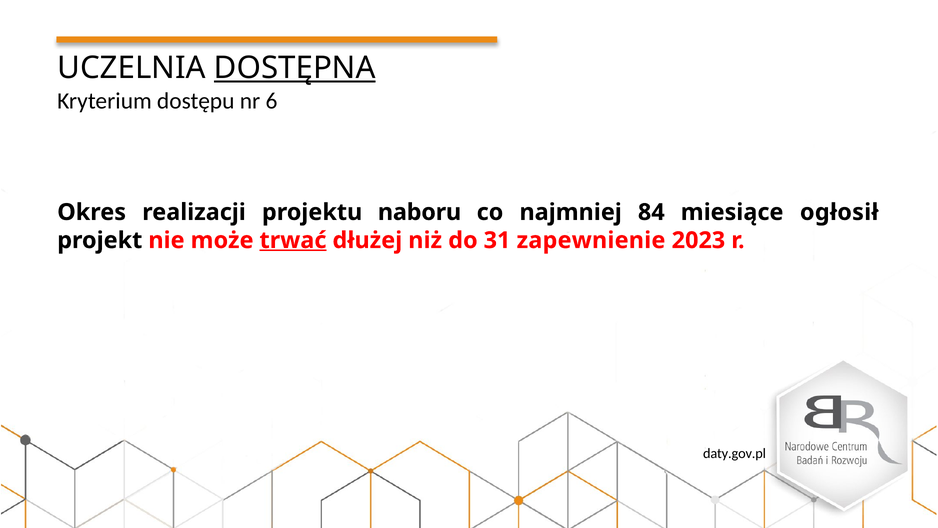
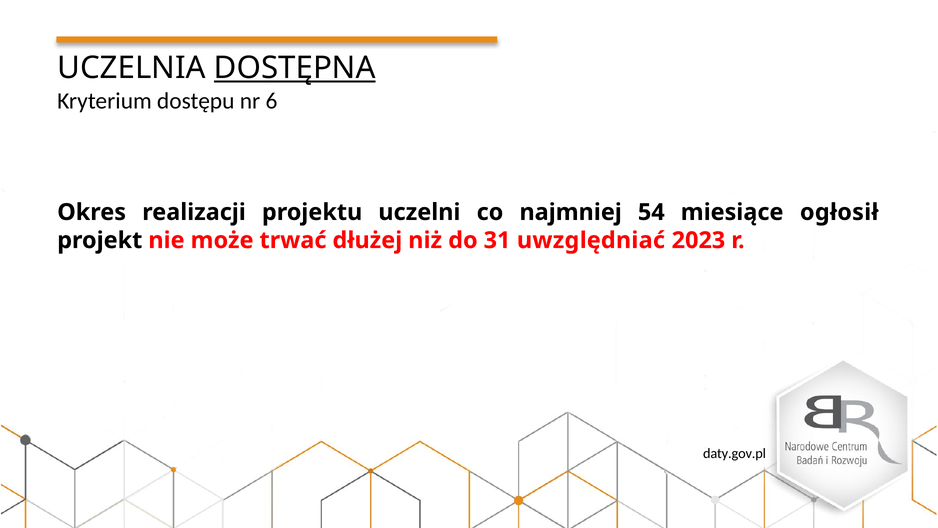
naboru: naboru -> uczelni
84: 84 -> 54
trwać underline: present -> none
zapewnienie: zapewnienie -> uwzględniać
